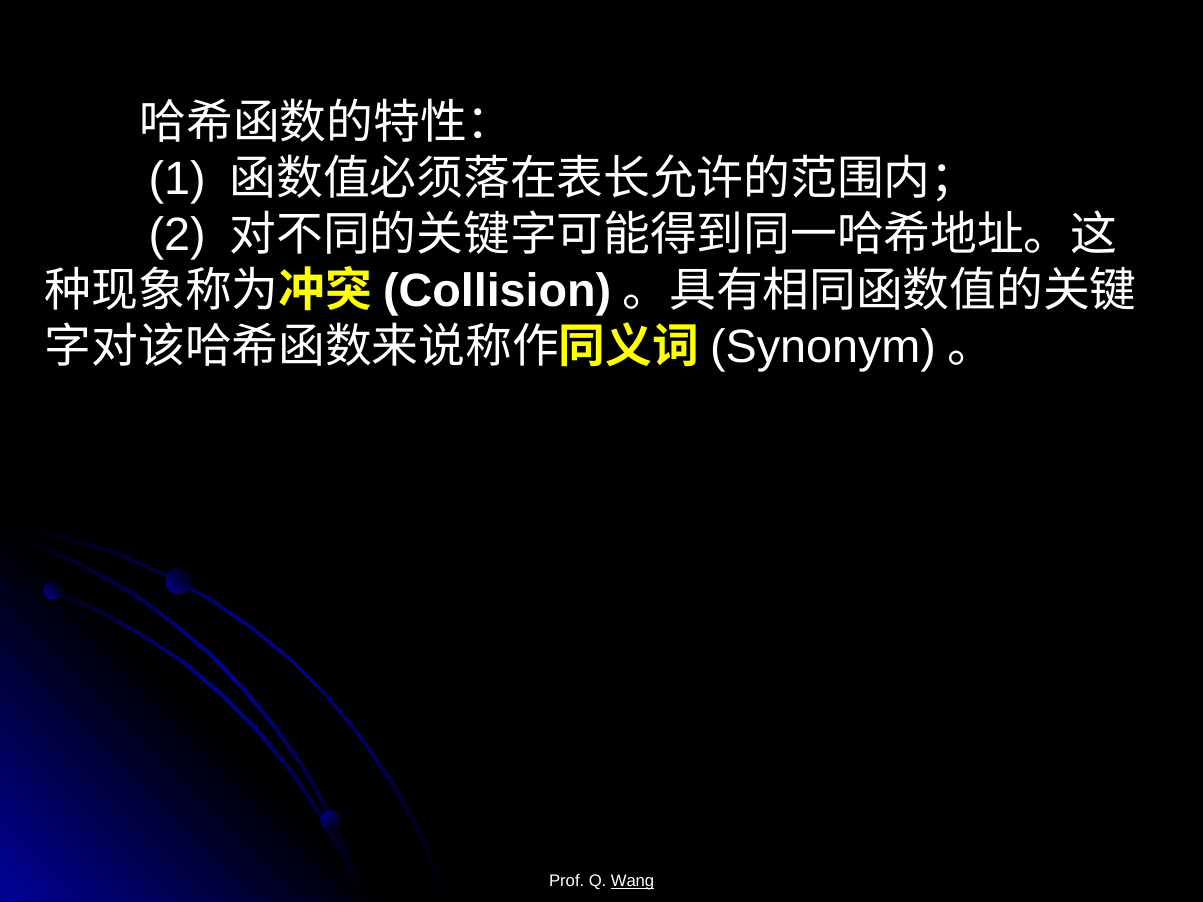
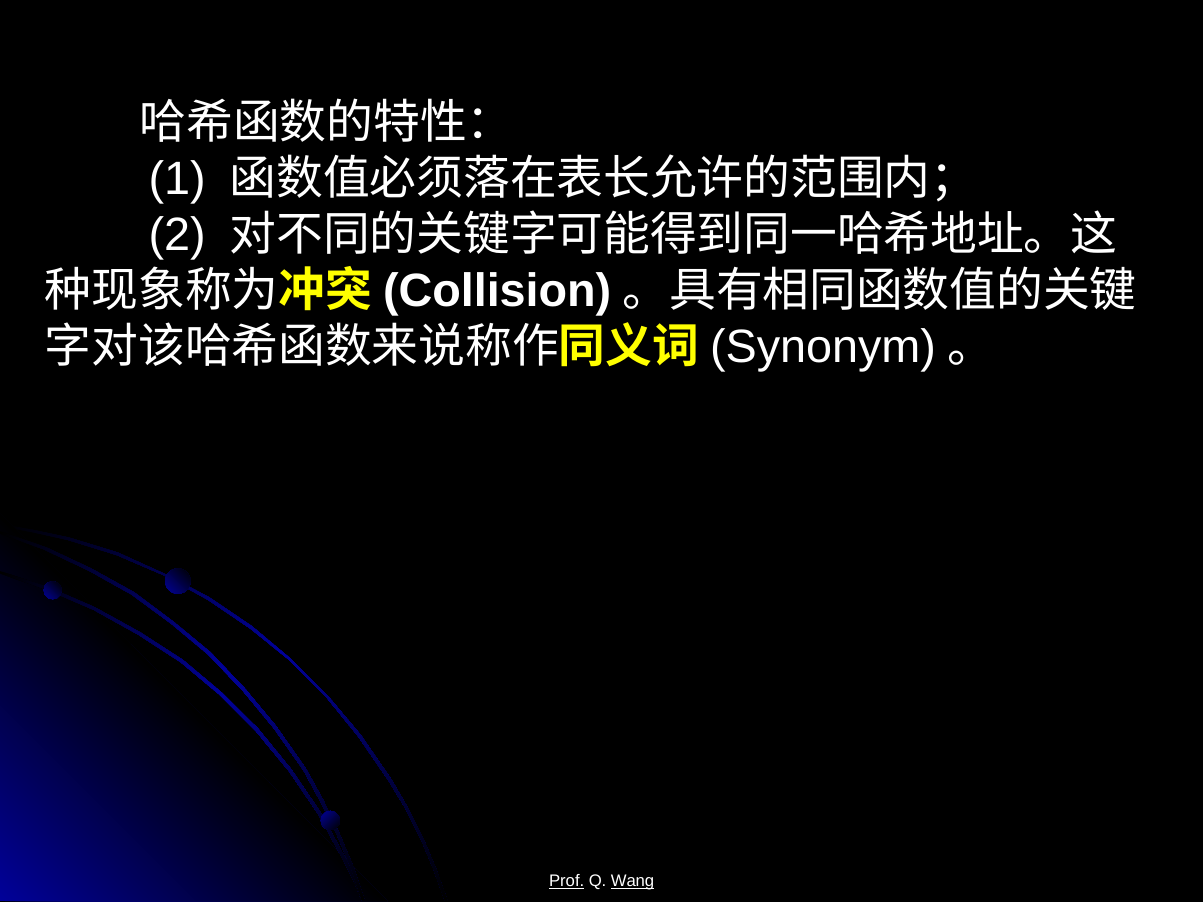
Prof underline: none -> present
